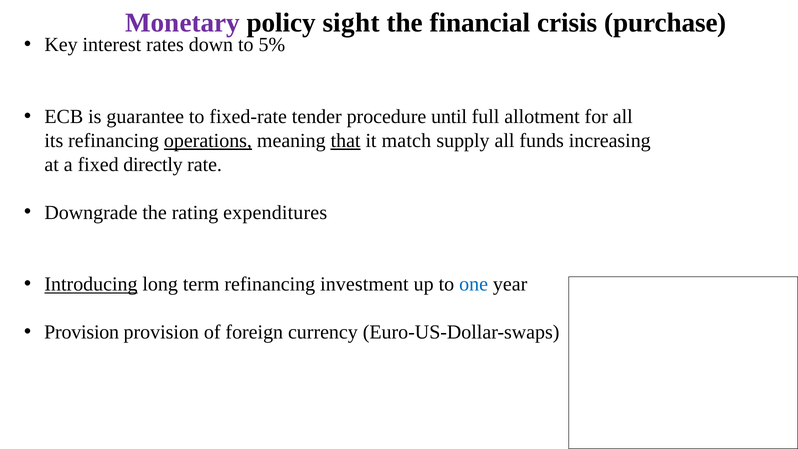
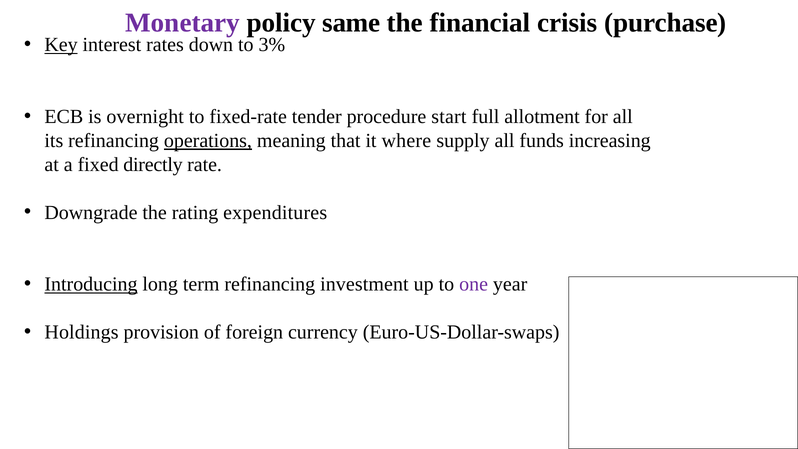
sight: sight -> same
Key underline: none -> present
5%: 5% -> 3%
guarantee: guarantee -> overnight
until: until -> start
that underline: present -> none
match: match -> where
one colour: blue -> purple
Provision at (82, 332): Provision -> Holdings
